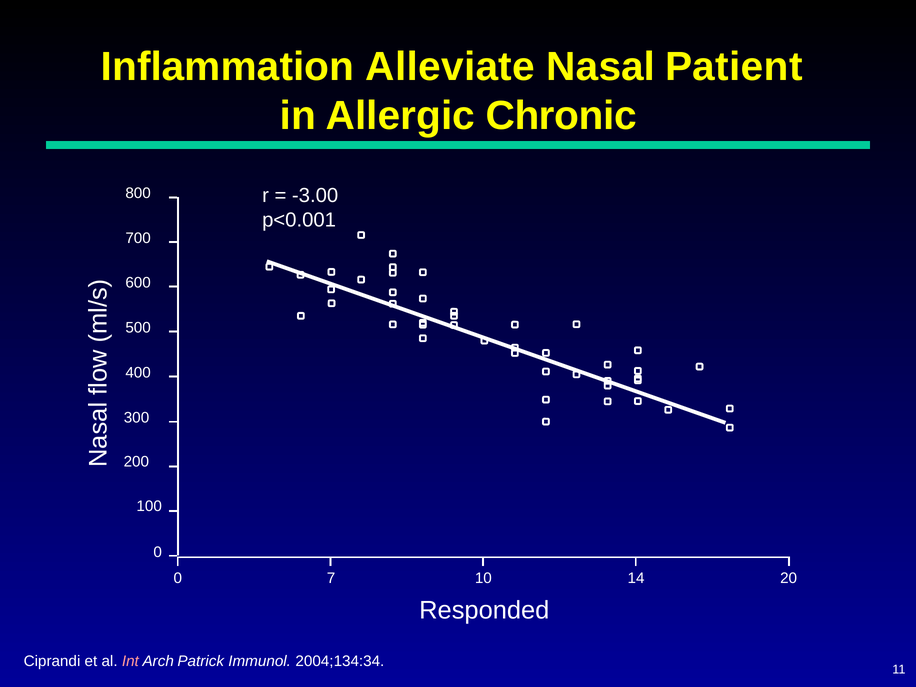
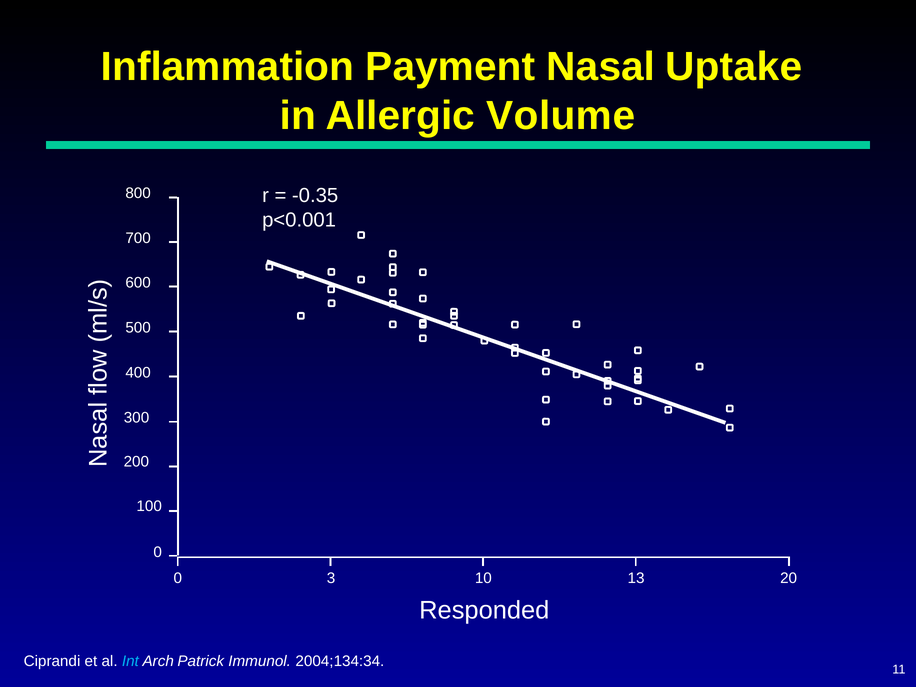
Alleviate: Alleviate -> Payment
Patient: Patient -> Uptake
Chronic: Chronic -> Volume
-3.00: -3.00 -> -0.35
7: 7 -> 3
14: 14 -> 13
Int colour: pink -> light blue
